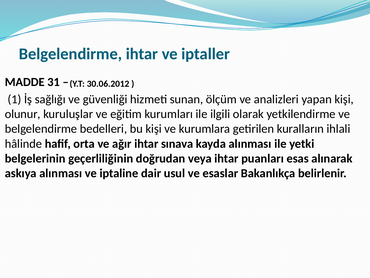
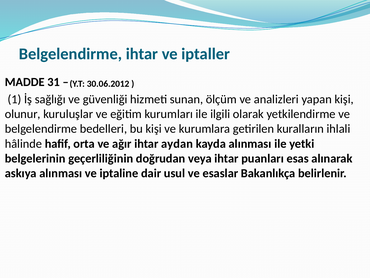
sınava: sınava -> aydan
